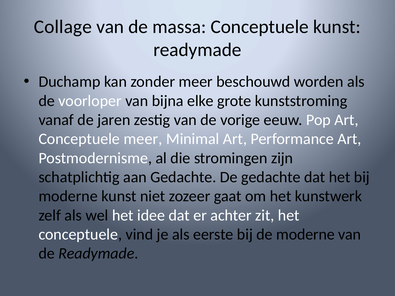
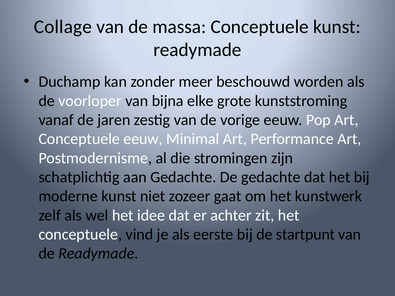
Conceptuele meer: meer -> eeuw
de moderne: moderne -> startpunt
